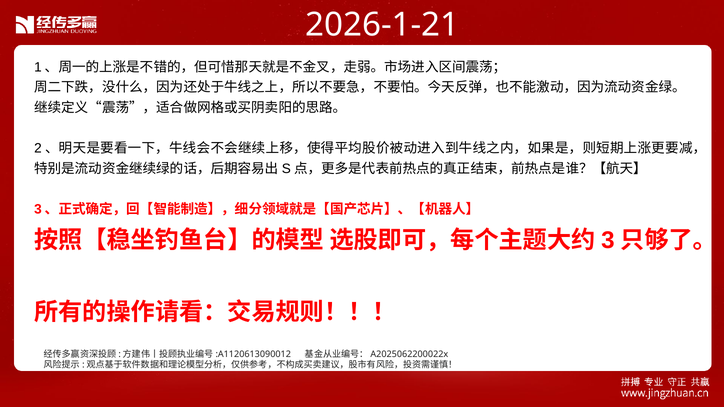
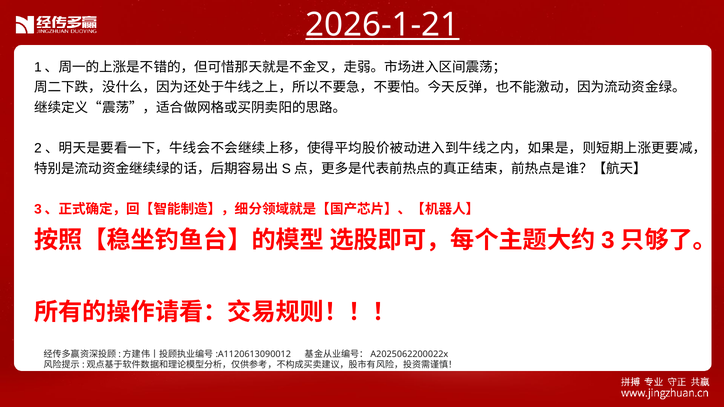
2026-1-21 underline: none -> present
